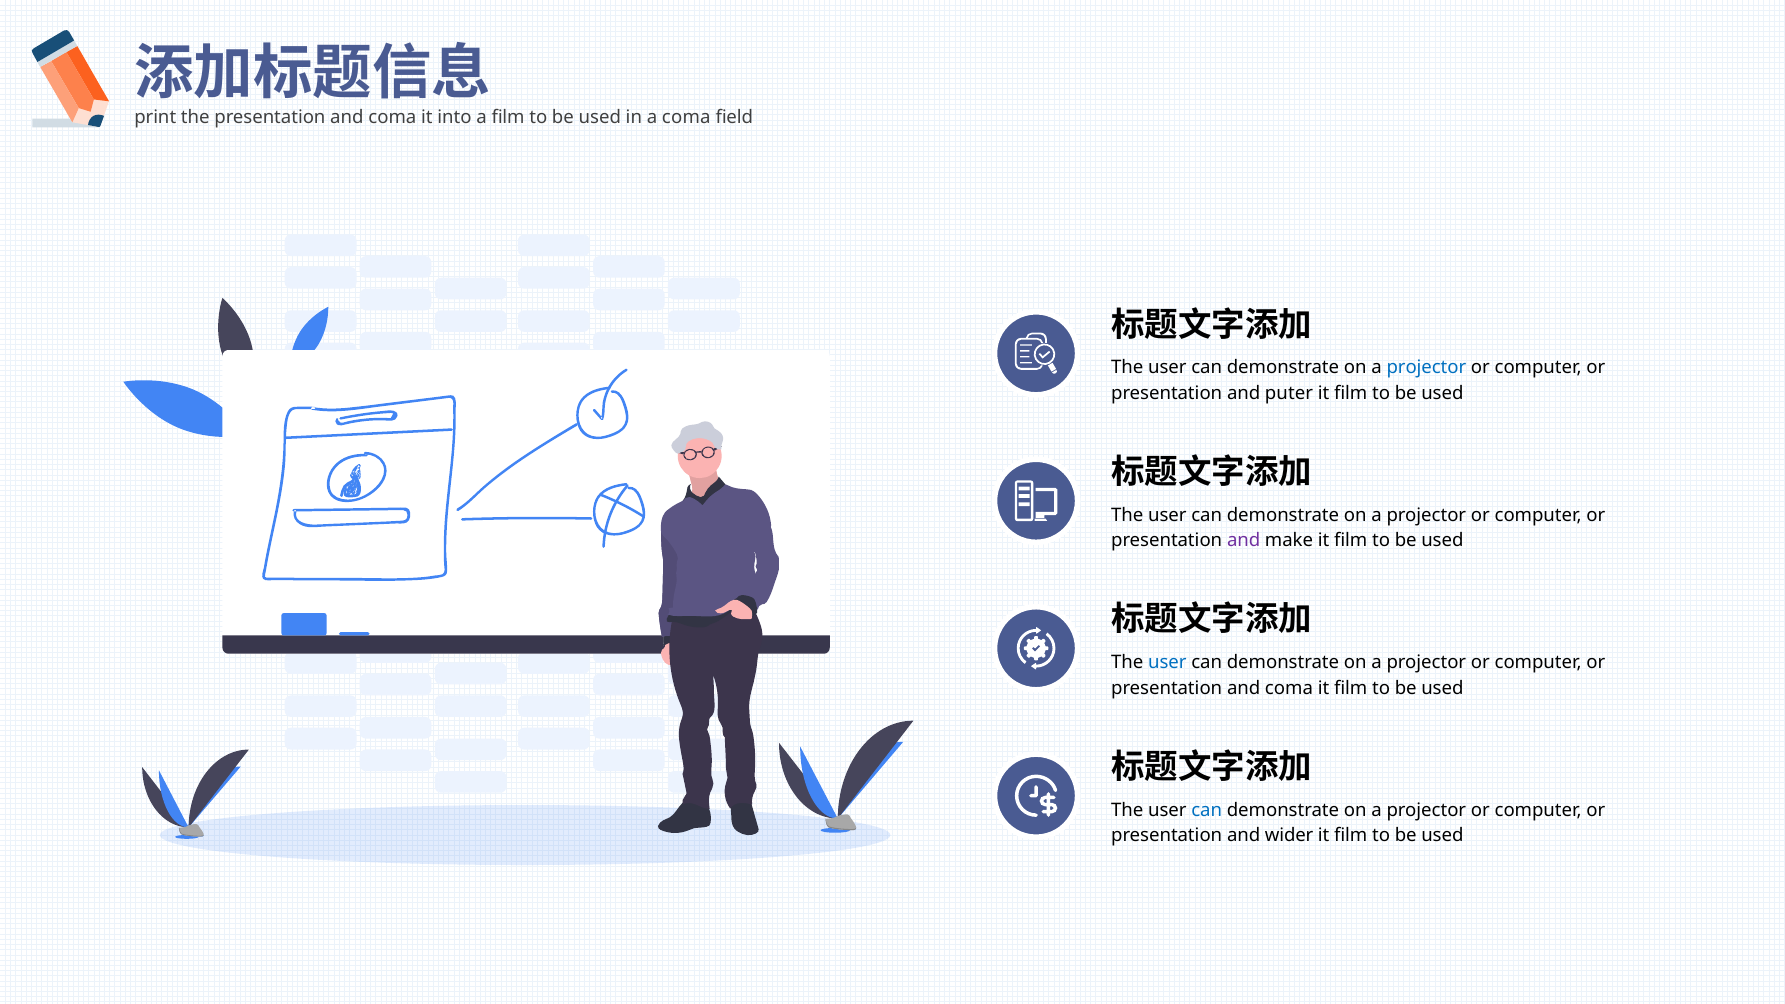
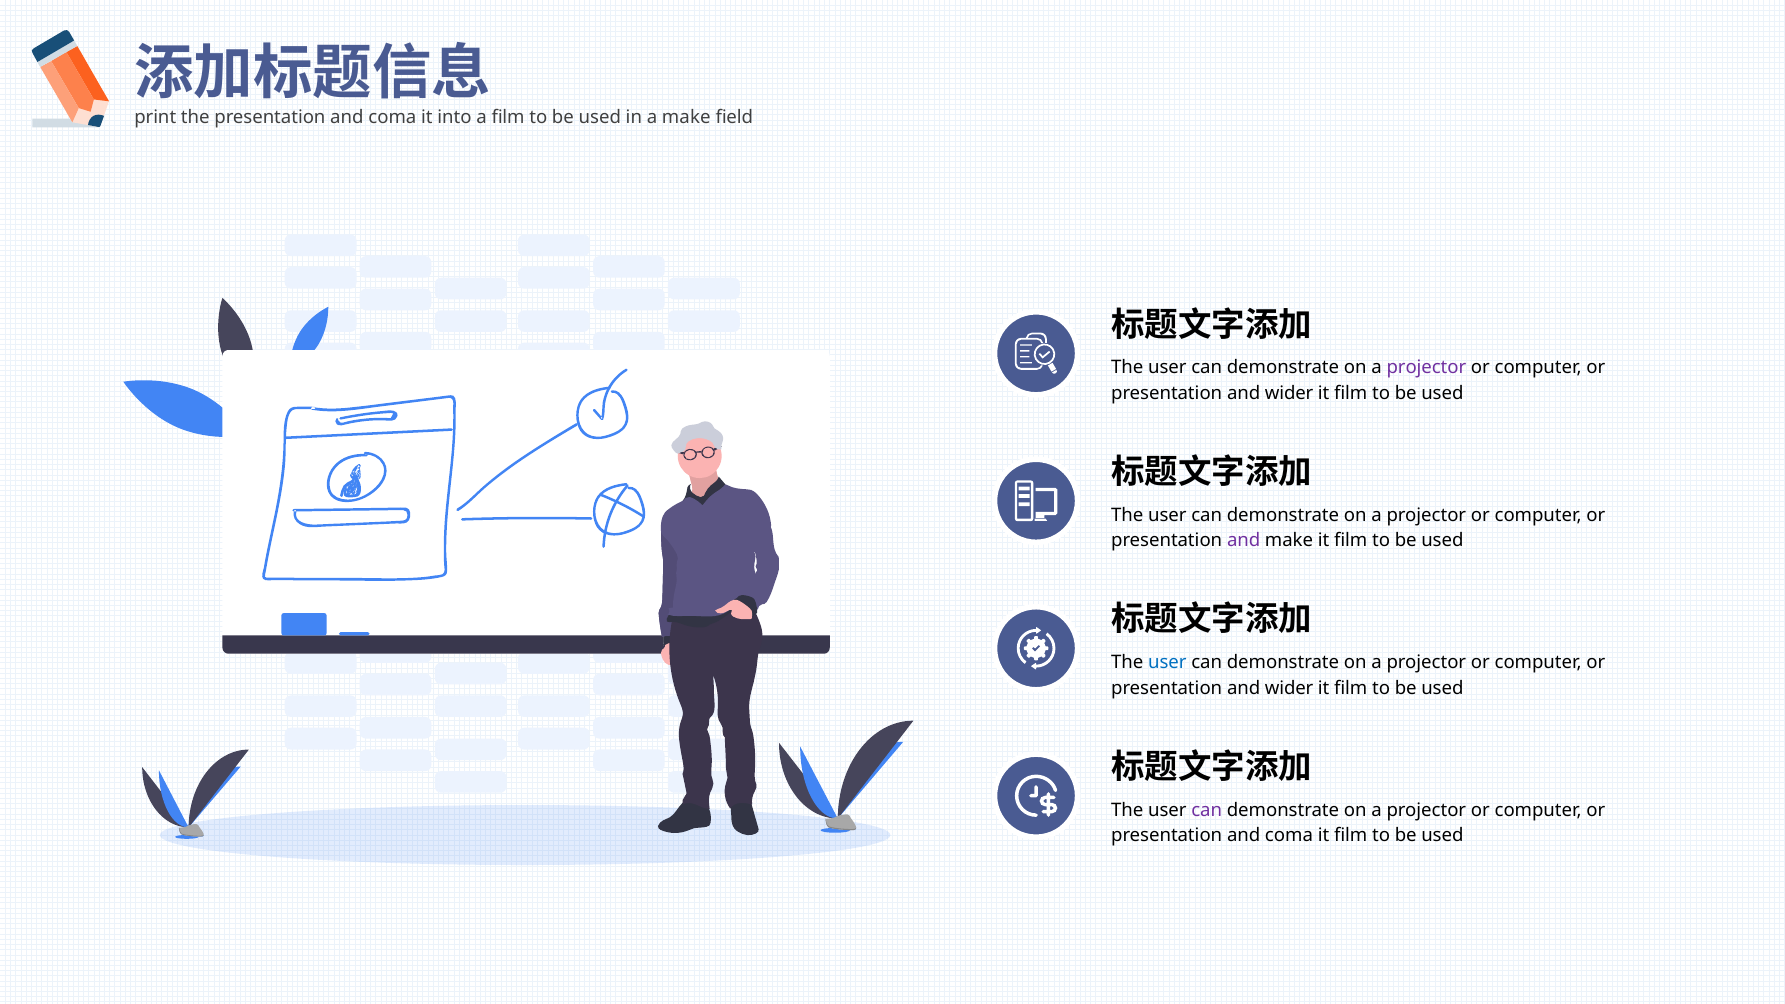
a coma: coma -> make
projector at (1426, 368) colour: blue -> purple
puter at (1289, 393): puter -> wider
coma at (1289, 688): coma -> wider
can at (1207, 810) colour: blue -> purple
wider at (1289, 836): wider -> coma
